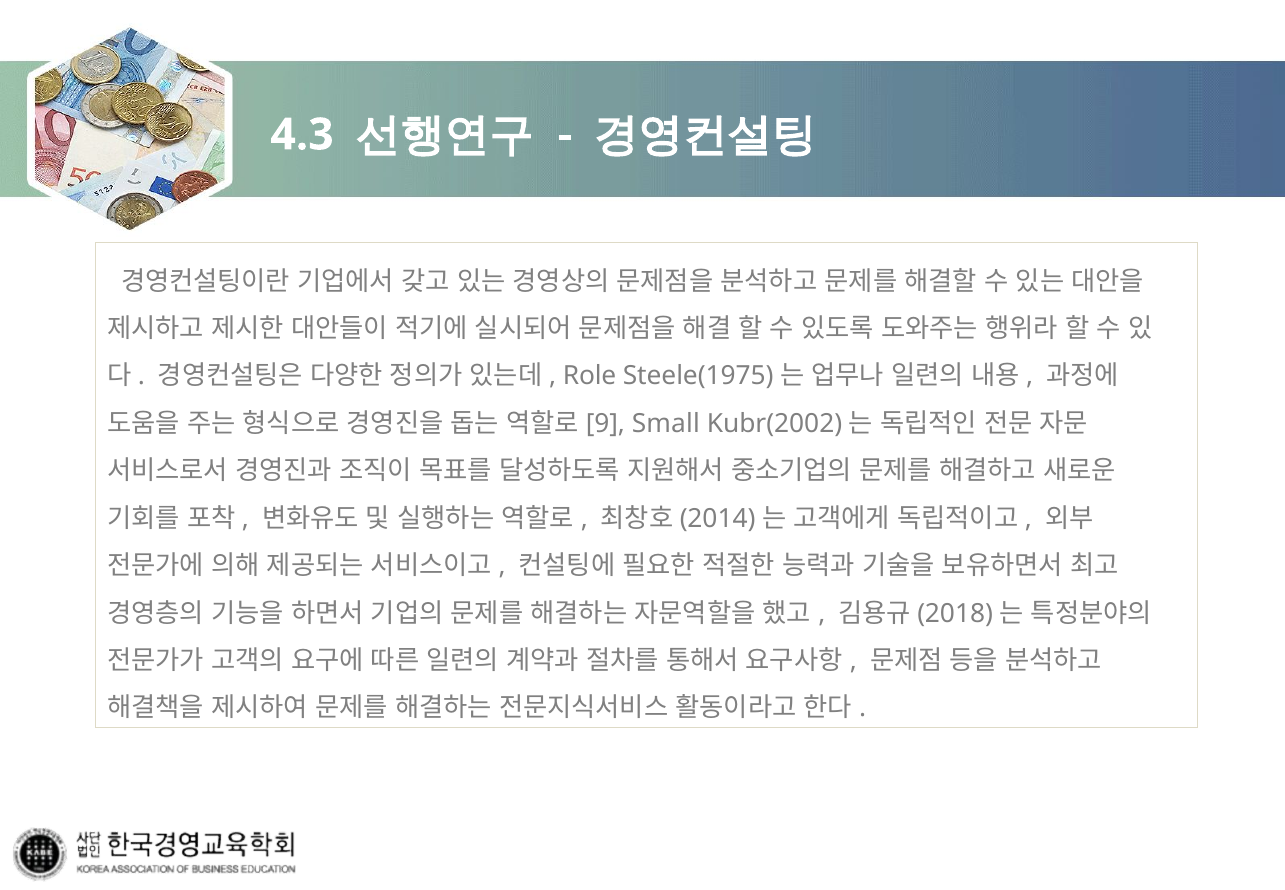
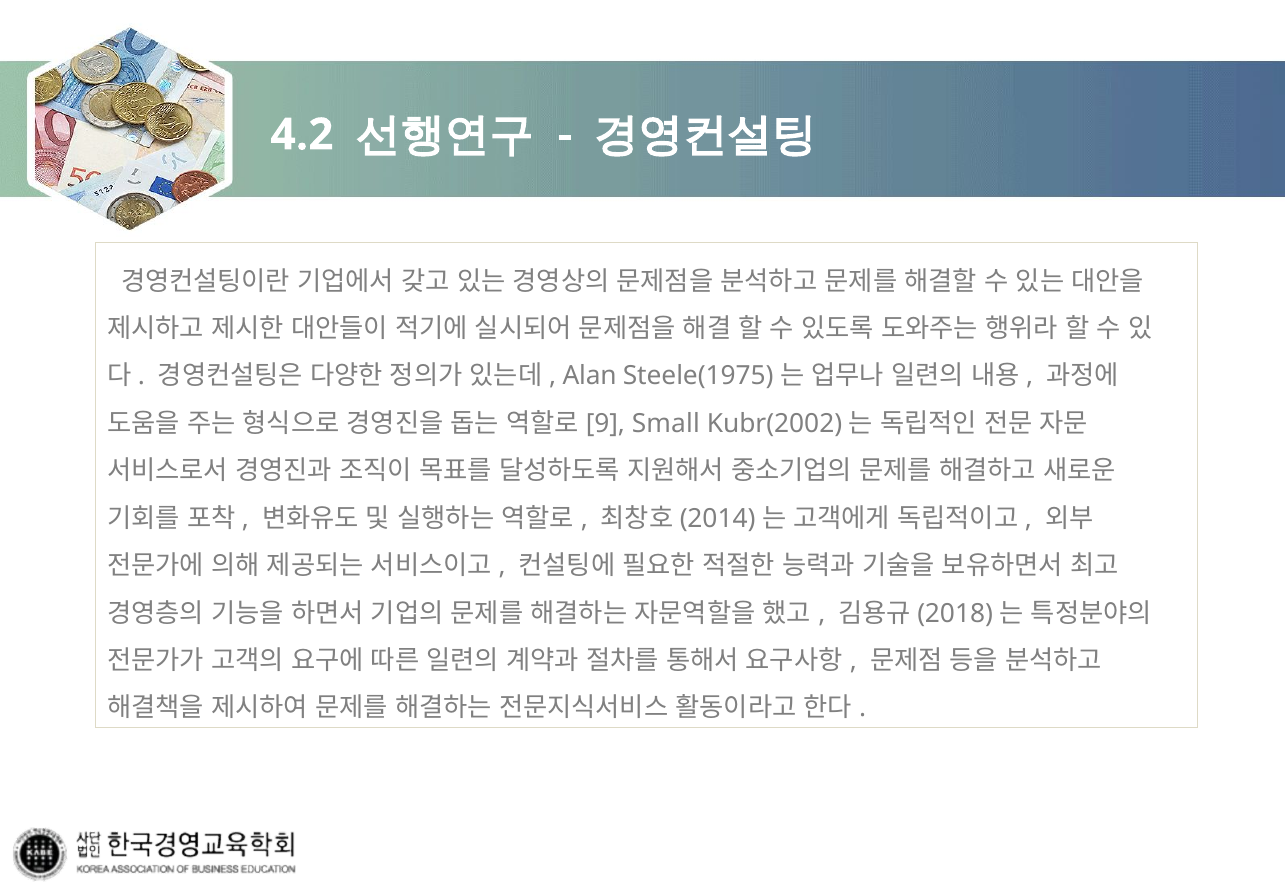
4.3: 4.3 -> 4.2
Role: Role -> Alan
